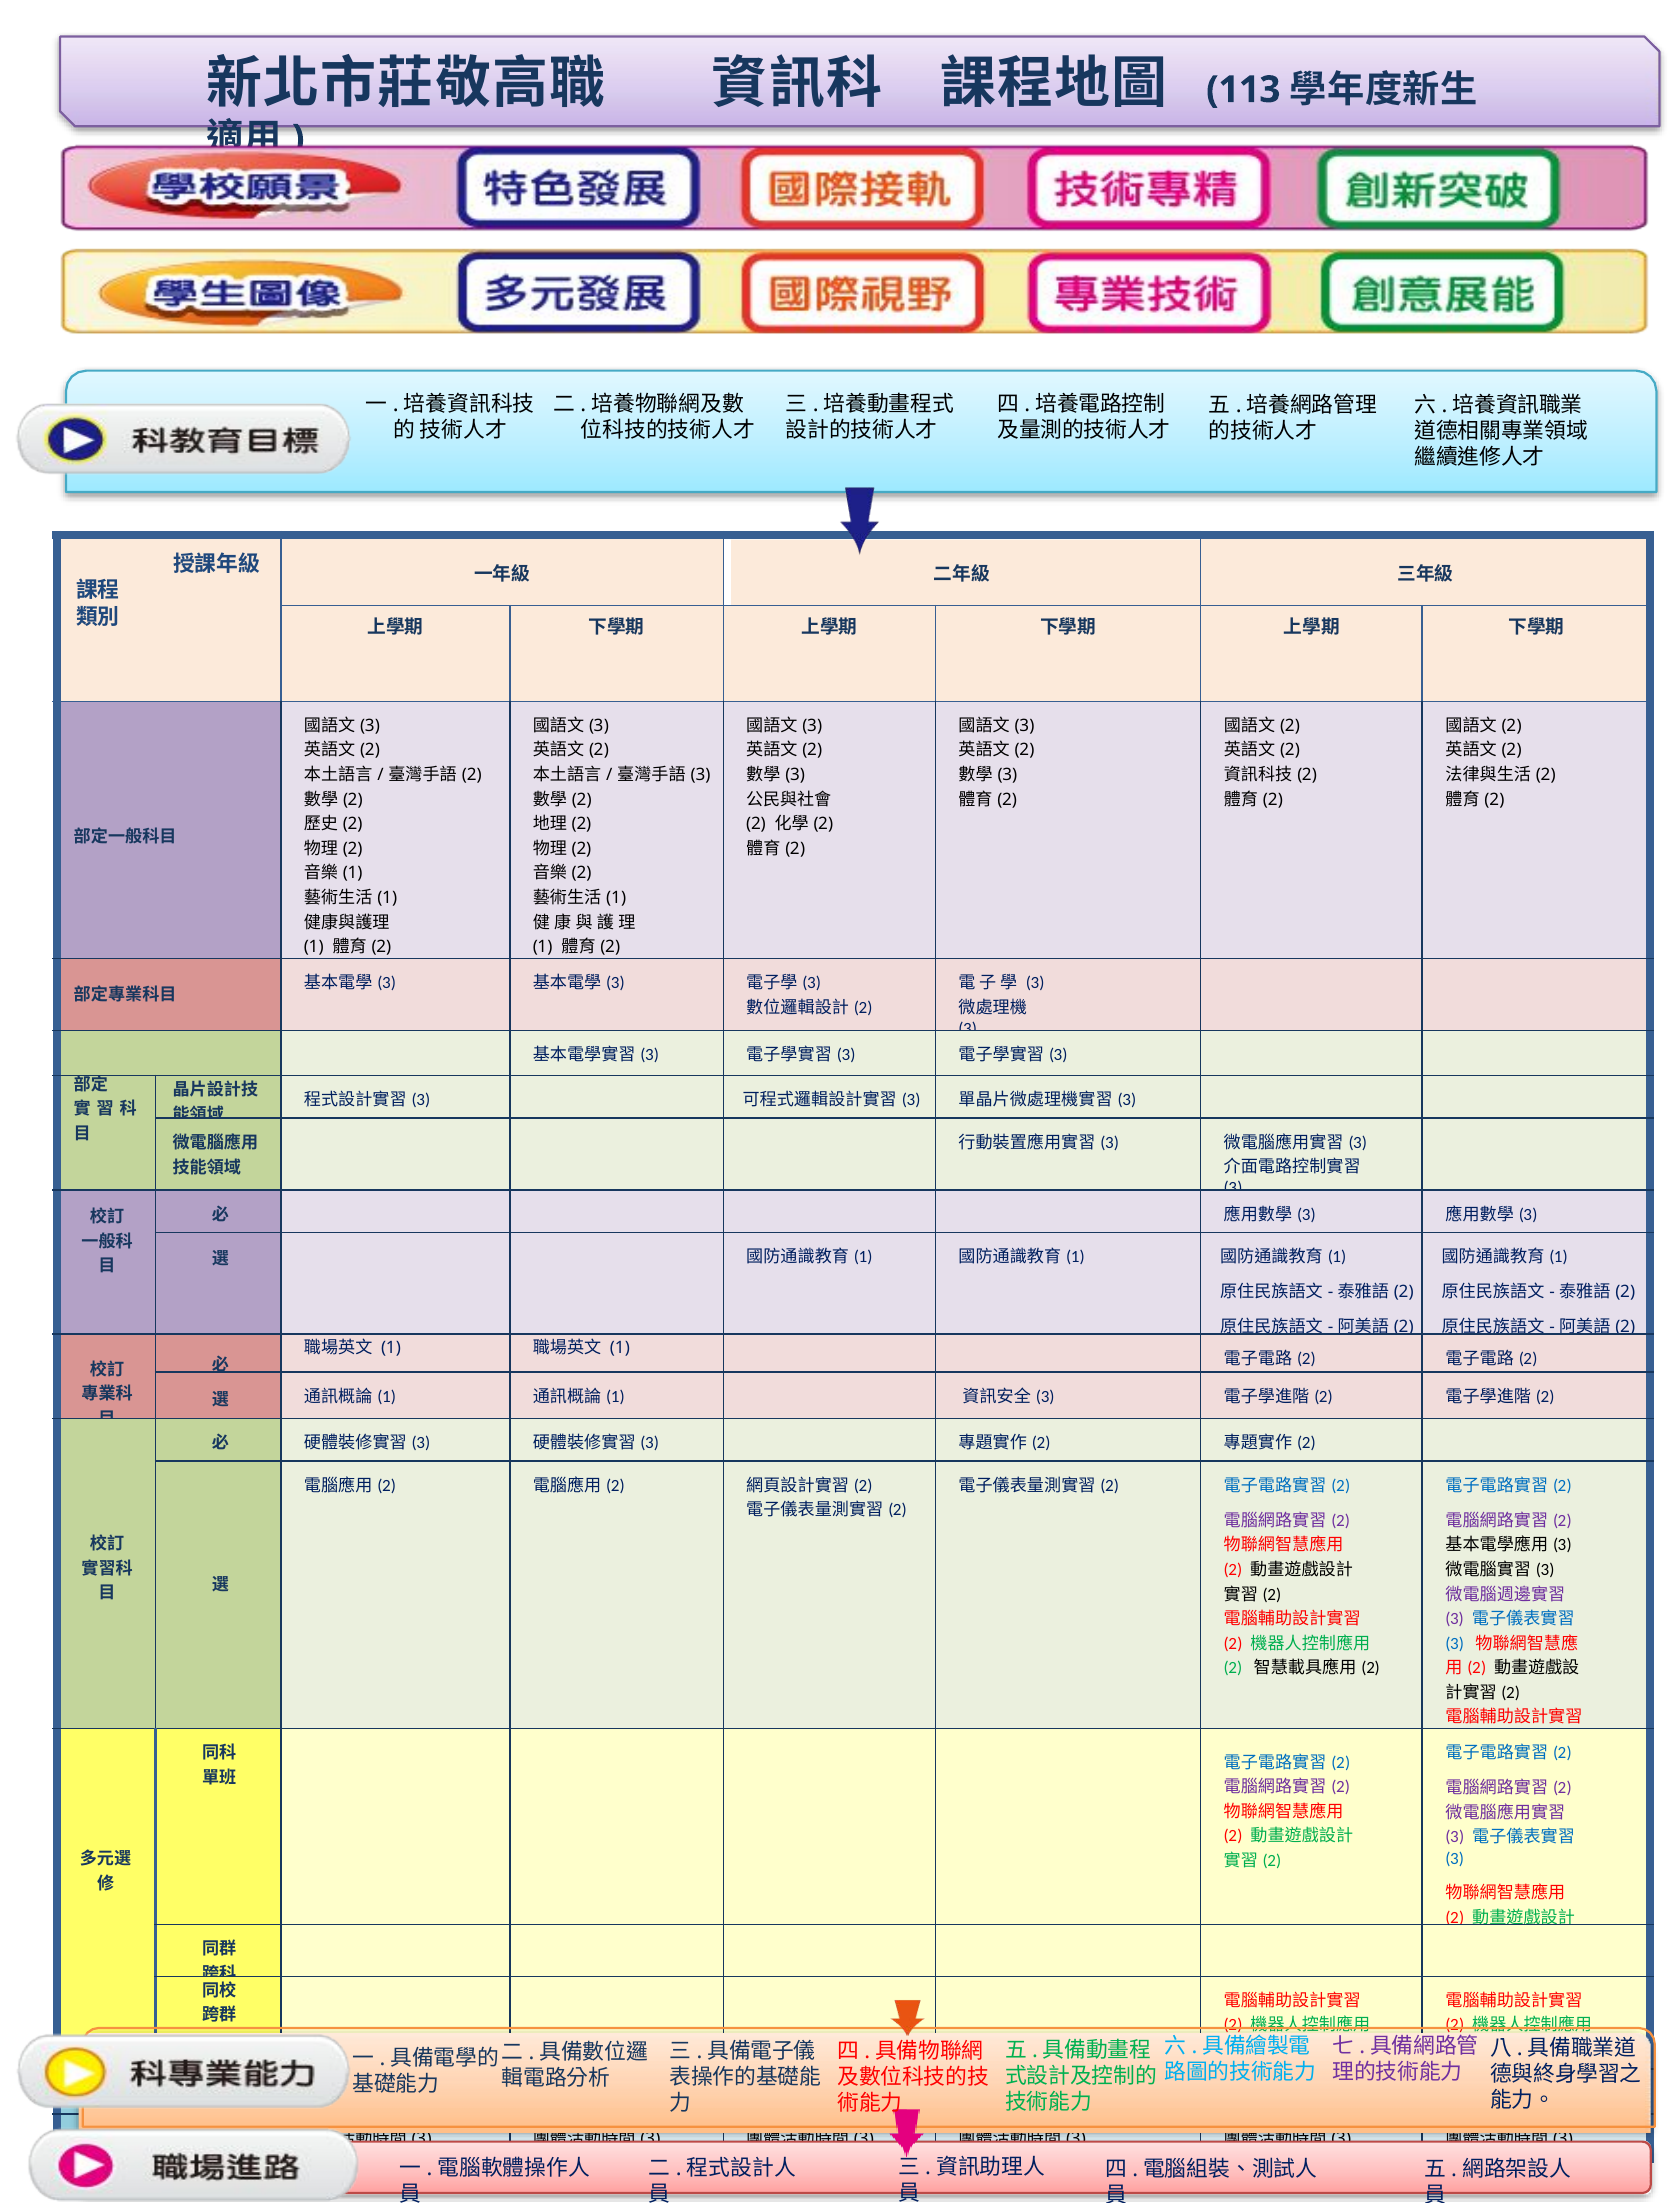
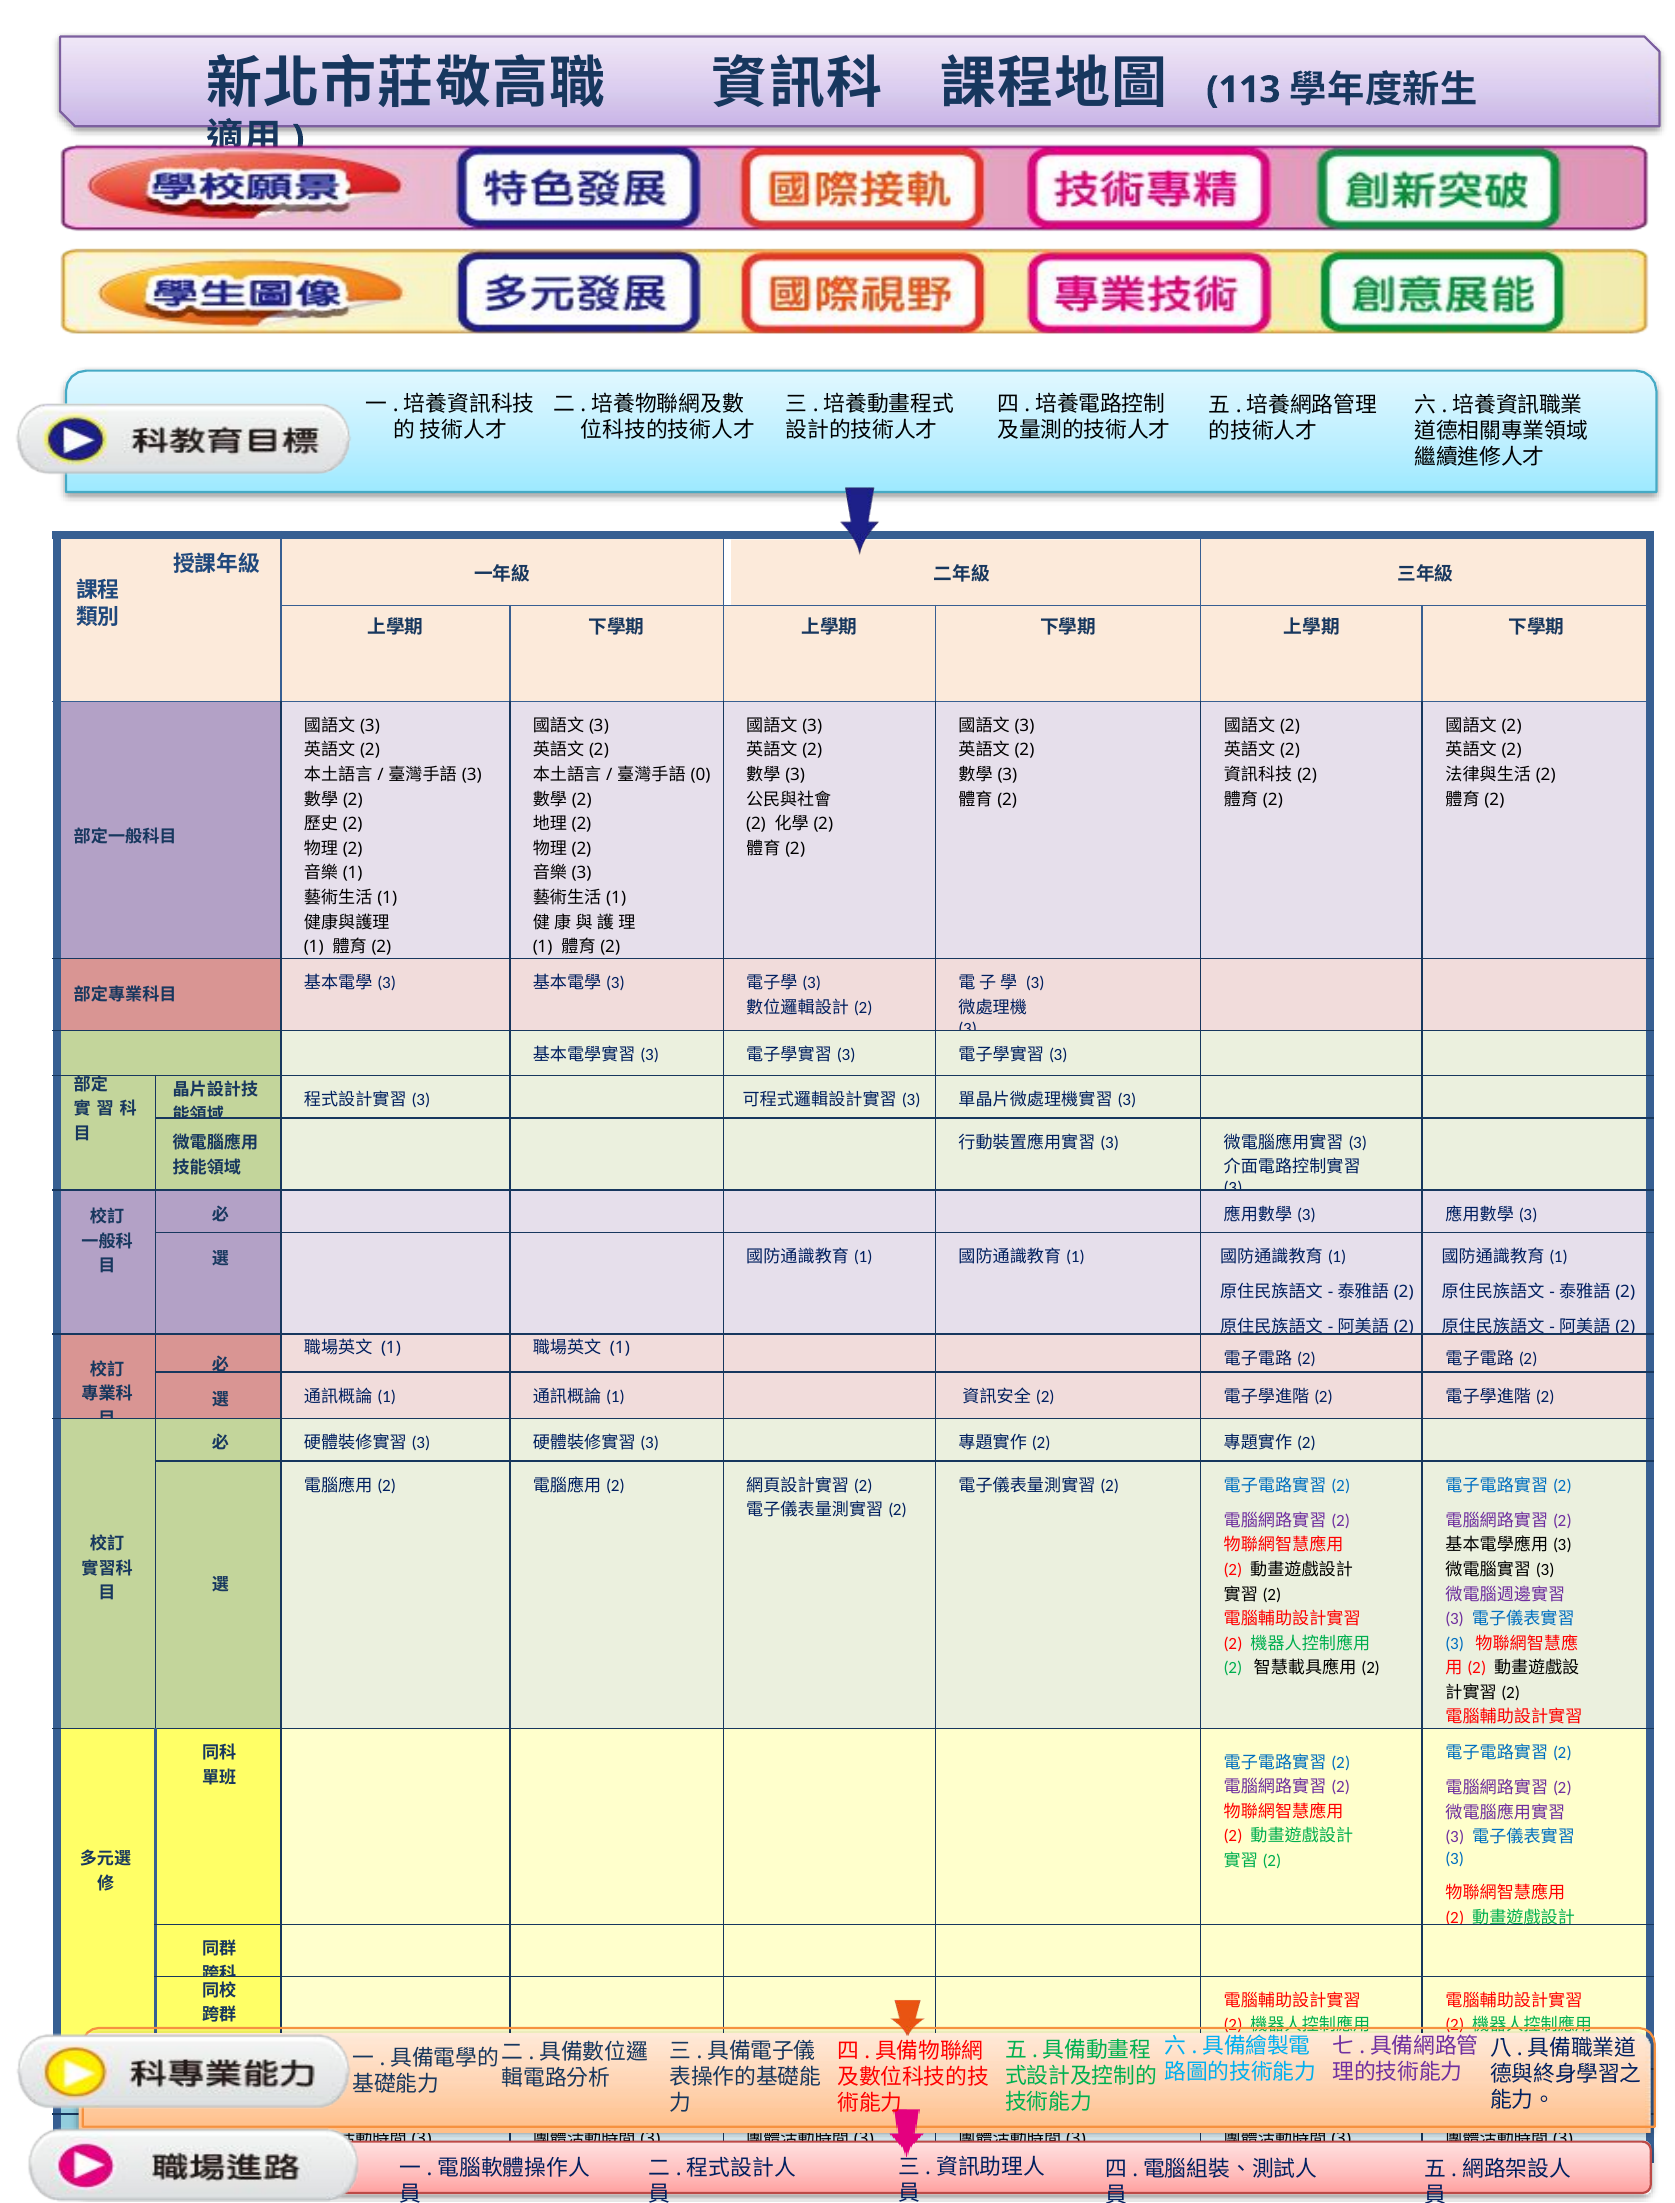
2 at (472, 775): 2 -> 3
3 at (701, 775): 3 -> 0
2 at (582, 873): 2 -> 3
3 at (1045, 1397): 3 -> 2
